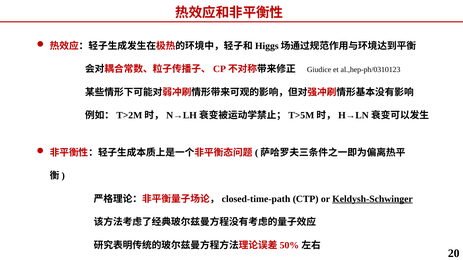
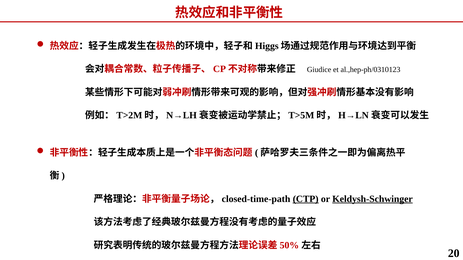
CTP underline: none -> present
